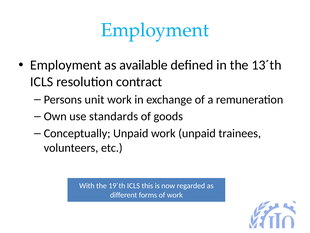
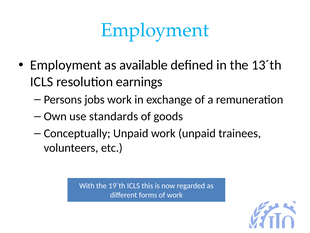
contract: contract -> earnings
unit: unit -> jobs
